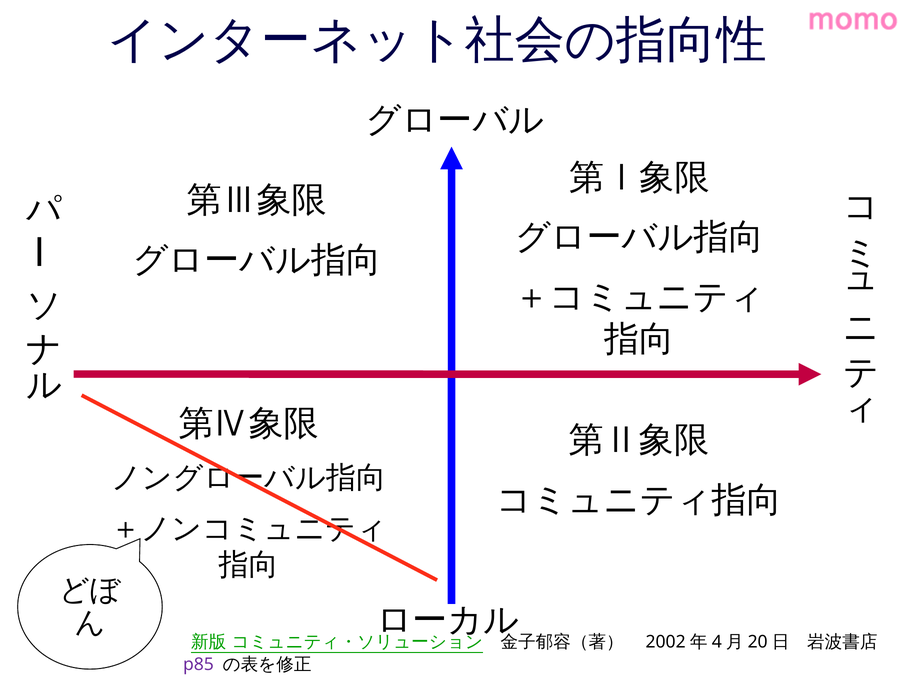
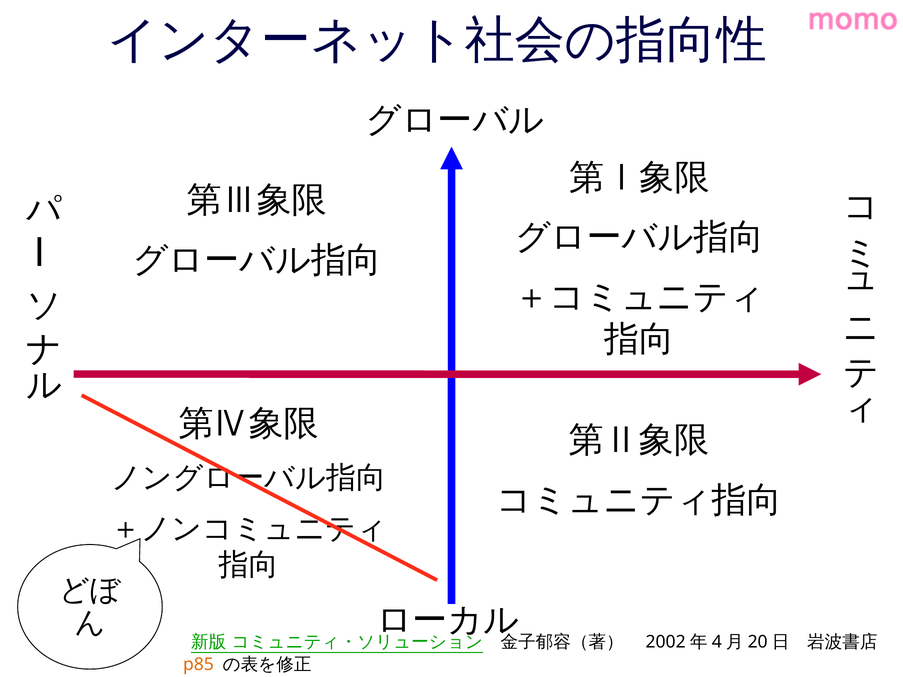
p85 colour: purple -> orange
